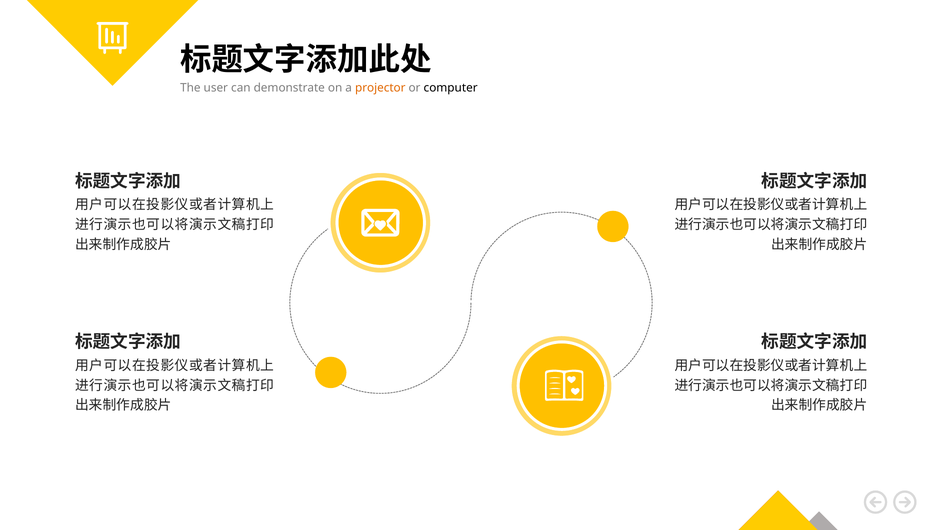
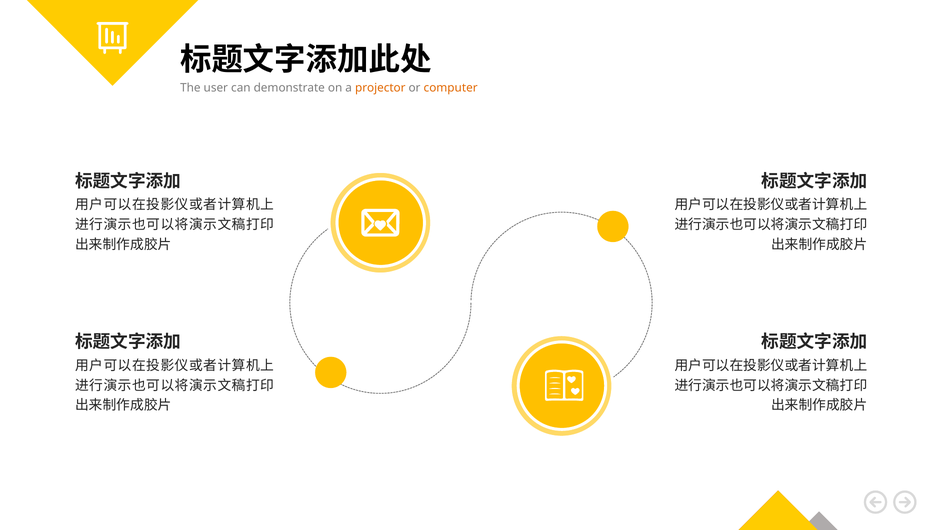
computer colour: black -> orange
